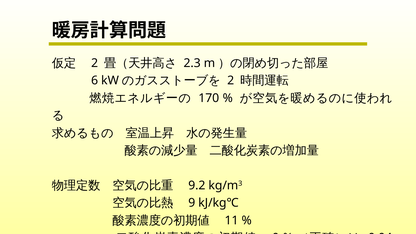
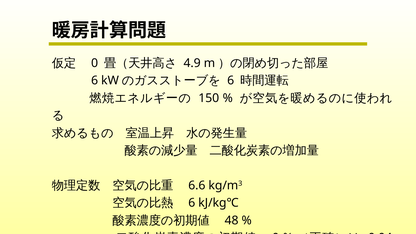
2 at (95, 63): 2 -> 0
2.3: 2.3 -> 4.9
2 at (231, 81): 2 -> 6
170: 170 -> 150
9.2: 9.2 -> 6.6
9 at (192, 203): 9 -> 6
11: 11 -> 48
